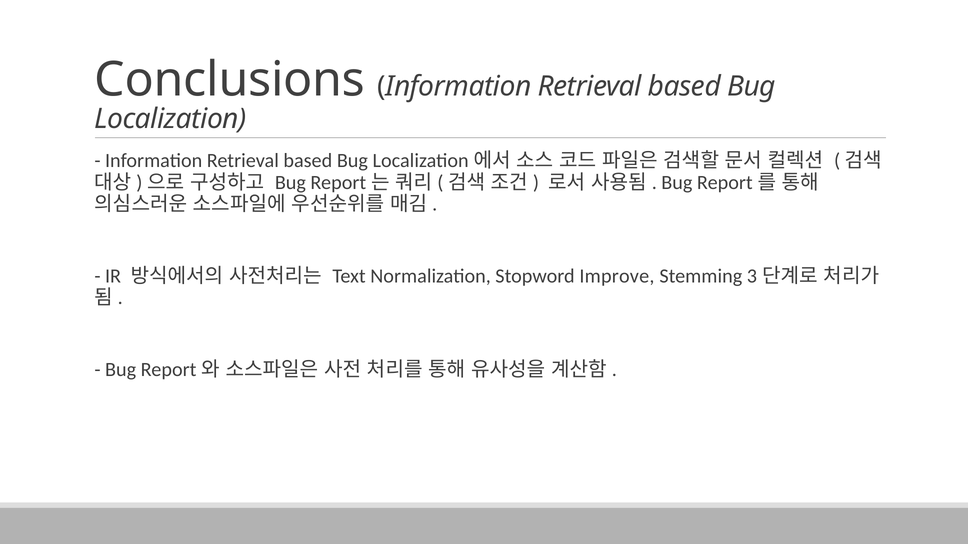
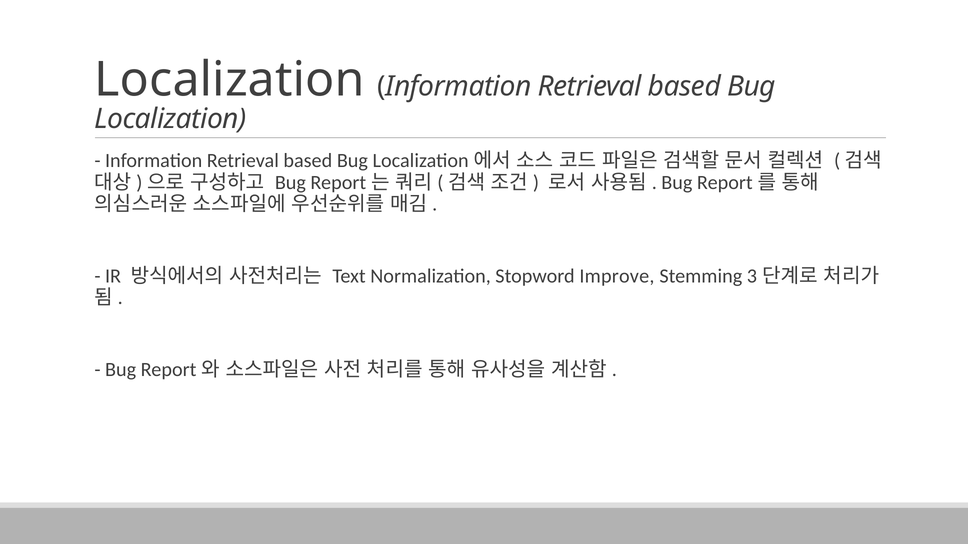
Conclusions at (230, 80): Conclusions -> Localization
